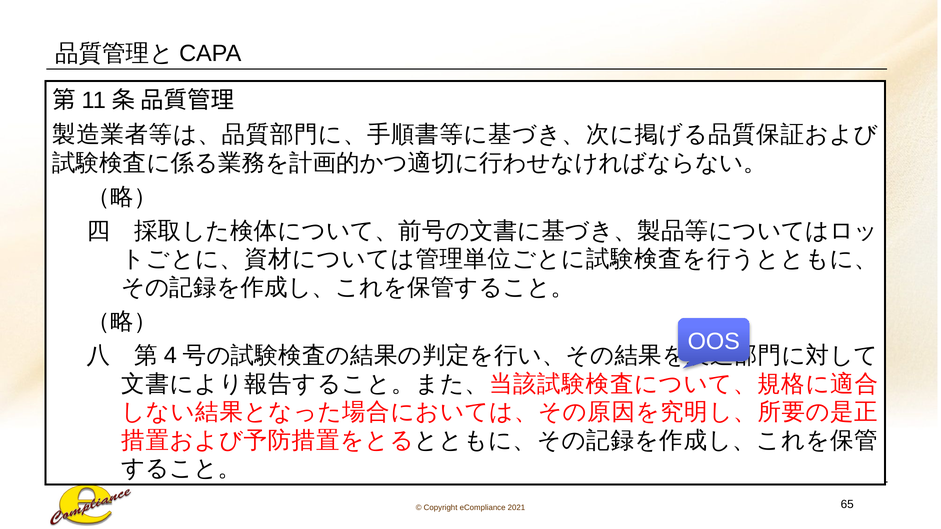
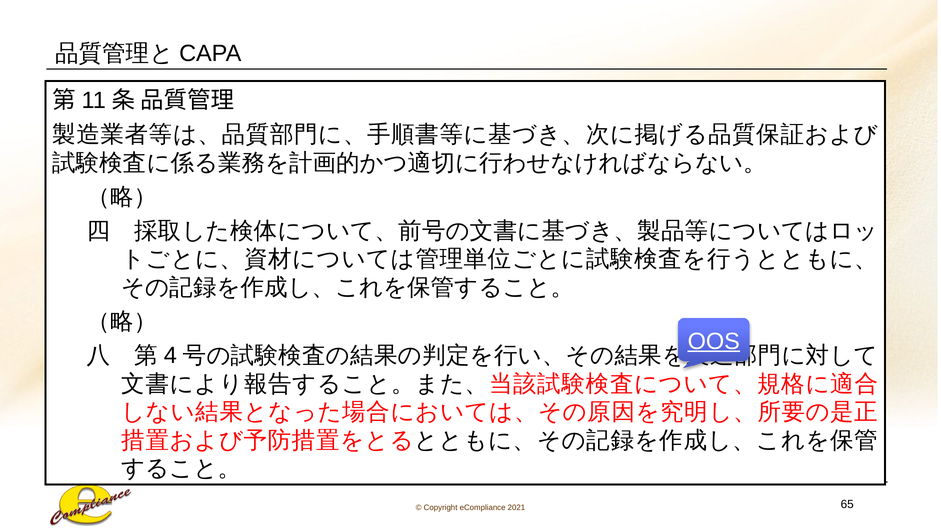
OOS underline: none -> present
